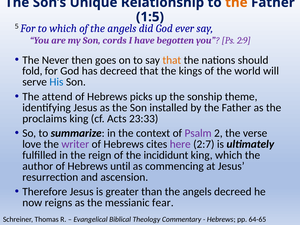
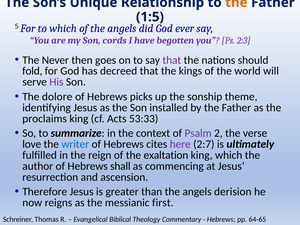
2:9: 2:9 -> 2:3
that at (172, 60) colour: orange -> purple
His colour: blue -> purple
attend: attend -> dolore
23:33: 23:33 -> 53:33
writer colour: purple -> blue
incididunt: incididunt -> exaltation
until: until -> shall
angels decreed: decreed -> derision
fear: fear -> first
